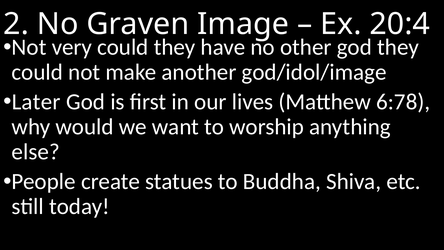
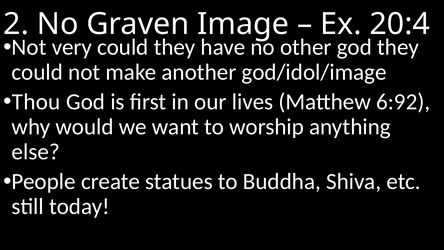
Later: Later -> Thou
6:78: 6:78 -> 6:92
